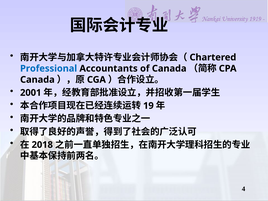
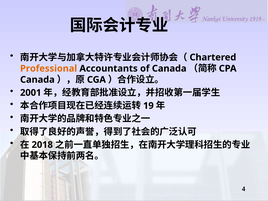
Professional colour: blue -> orange
